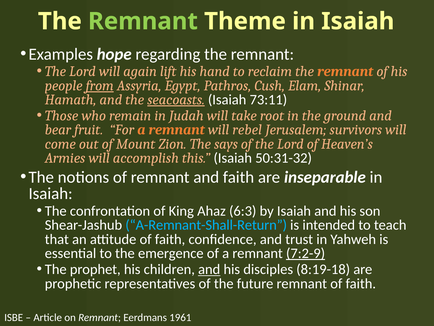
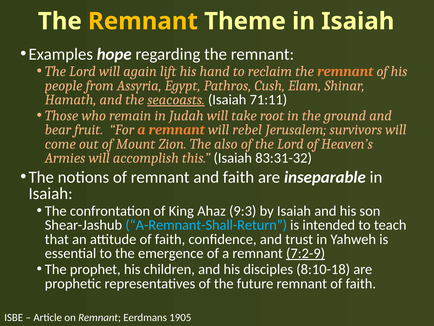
Remnant at (143, 21) colour: light green -> yellow
from underline: present -> none
73:11: 73:11 -> 71:11
says: says -> also
50:31-32: 50:31-32 -> 83:31-32
6:3: 6:3 -> 9:3
and at (209, 269) underline: present -> none
8:19-18: 8:19-18 -> 8:10-18
1961: 1961 -> 1905
